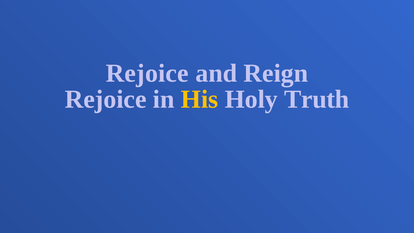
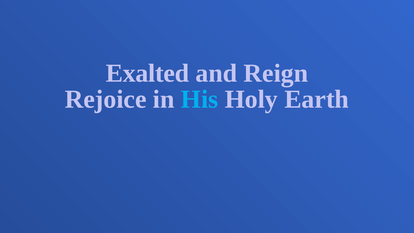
Rejoice at (147, 73): Rejoice -> Exalted
His colour: yellow -> light blue
Truth: Truth -> Earth
